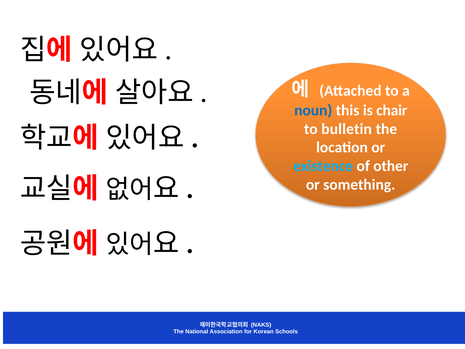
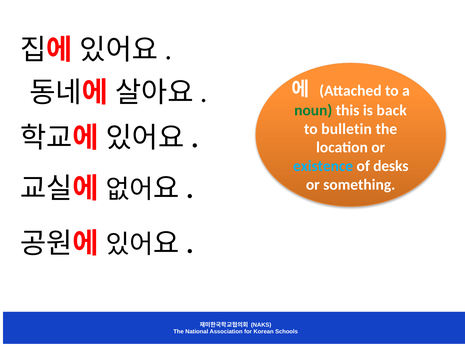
noun colour: blue -> green
chair: chair -> back
other: other -> desks
